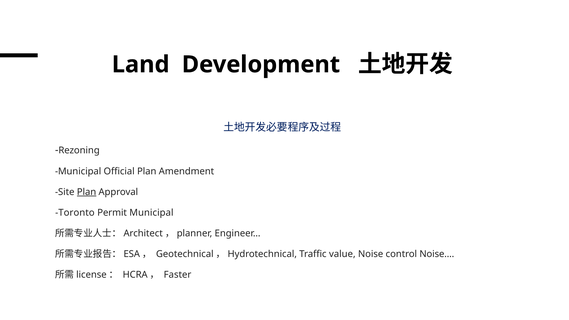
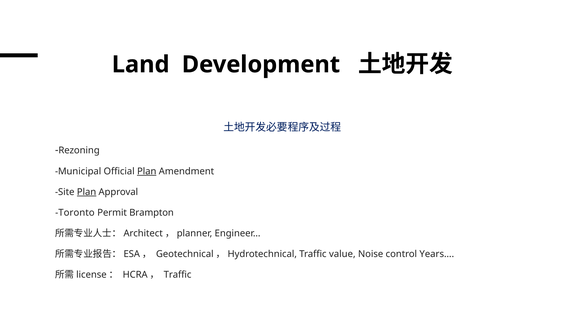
Plan at (147, 171) underline: none -> present
Permit Municipal: Municipal -> Brampton
Noise…: Noise… -> Years…
HCRA， Faster: Faster -> Traffic
